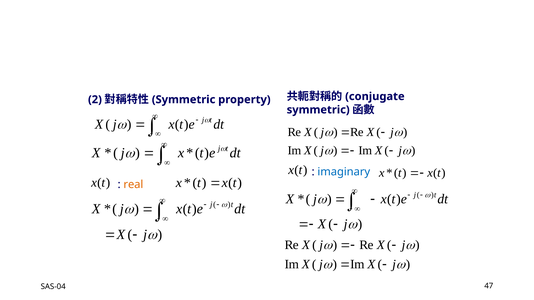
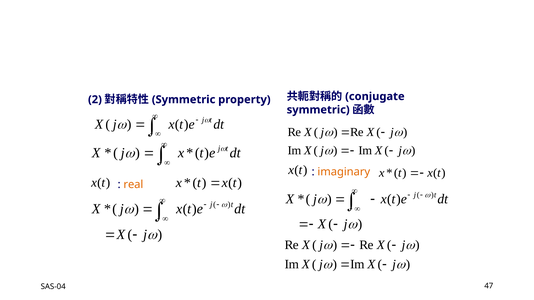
imaginary colour: blue -> orange
